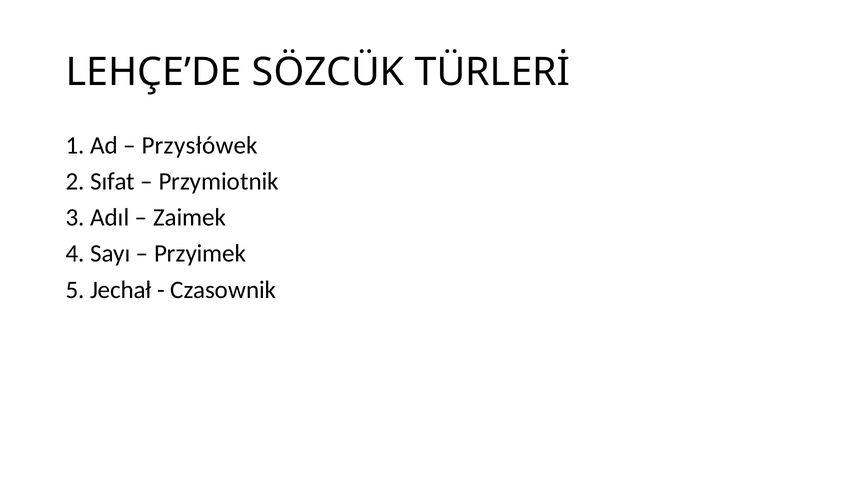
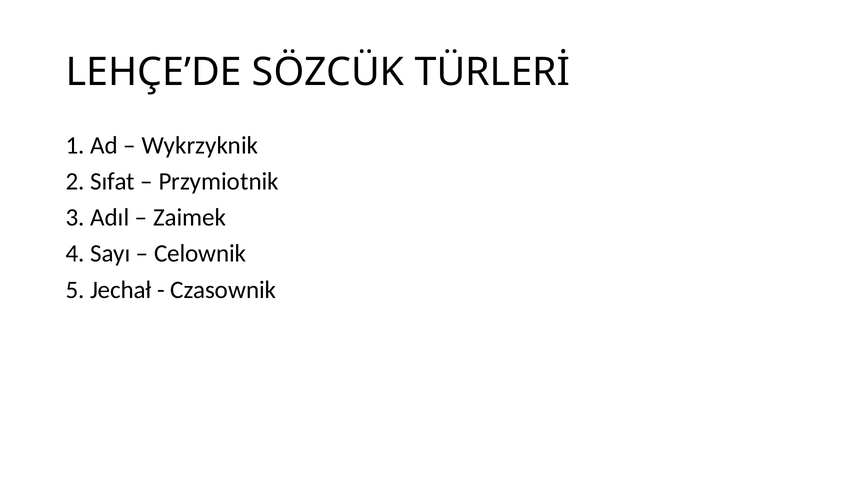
Przysłówek: Przysłówek -> Wykrzyknik
Przyimek: Przyimek -> Celownik
